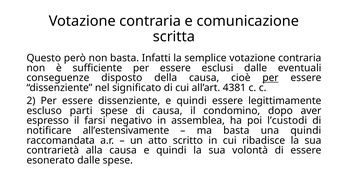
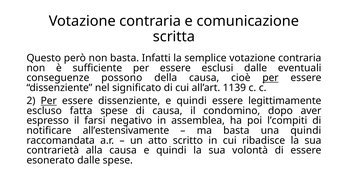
disposto: disposto -> possono
4381: 4381 -> 1139
Per at (49, 101) underline: none -> present
parti: parti -> fatta
l’custodi: l’custodi -> l’compiti
